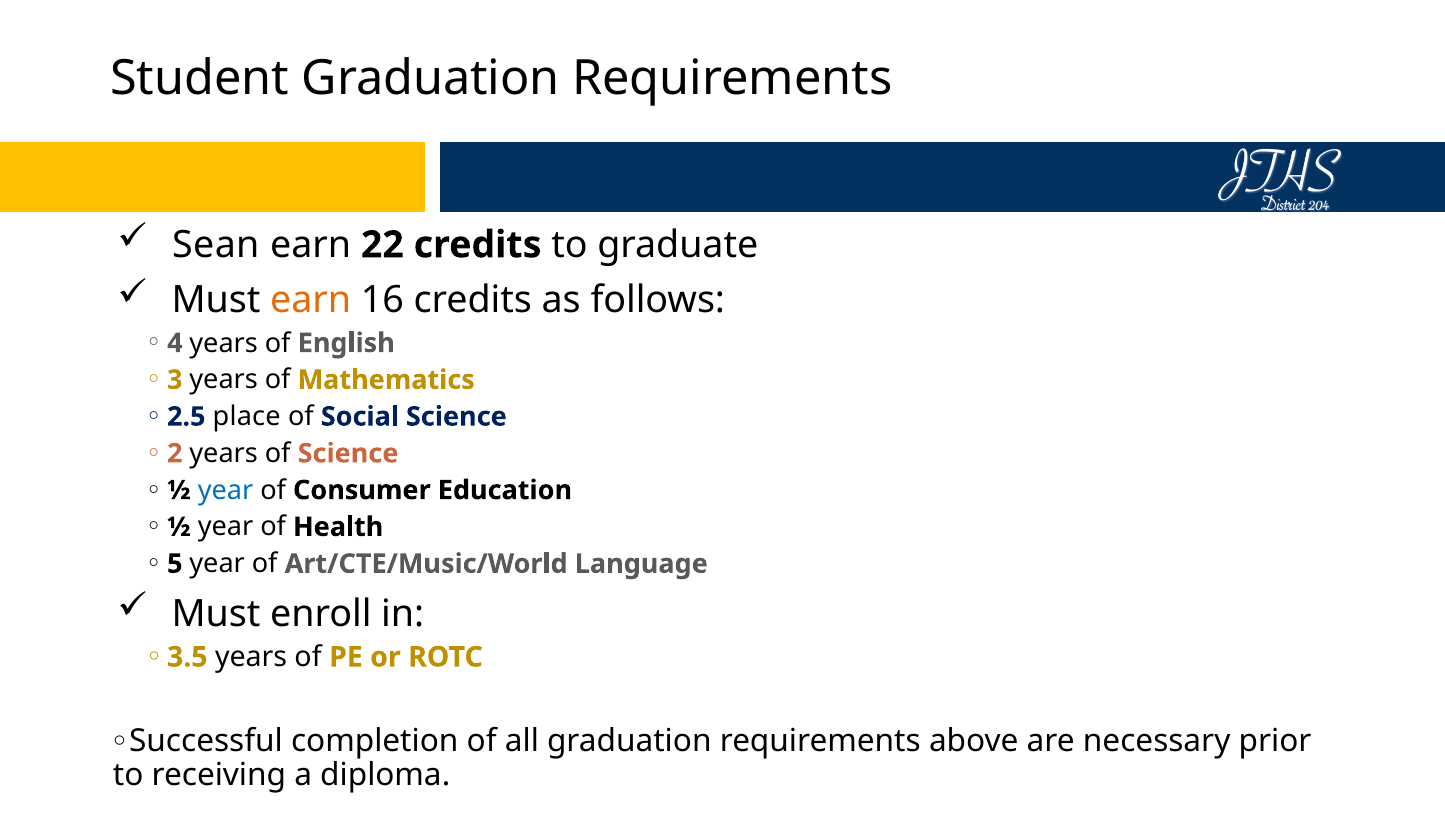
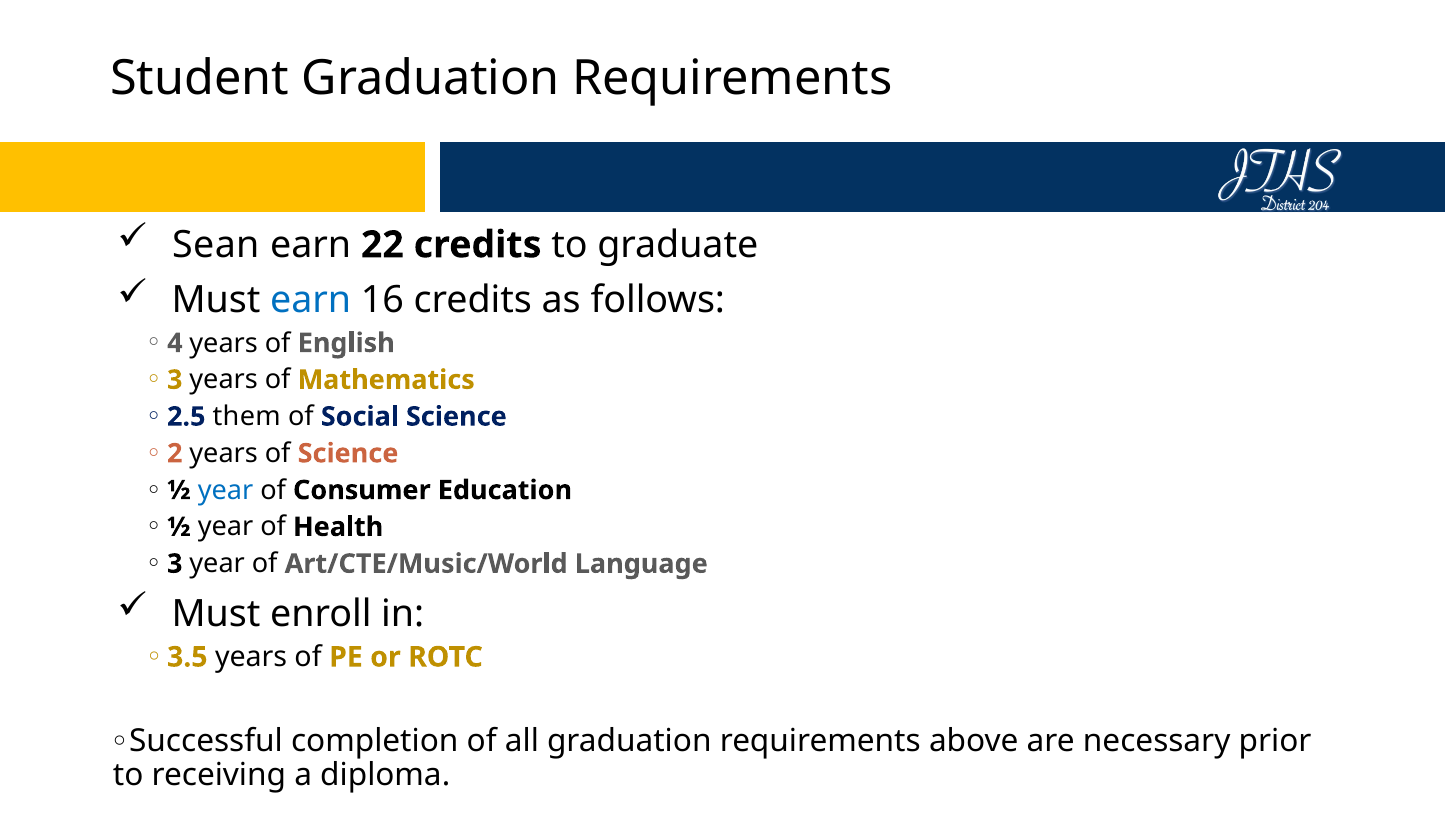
earn at (311, 301) colour: orange -> blue
place: place -> them
5 at (175, 564): 5 -> 3
